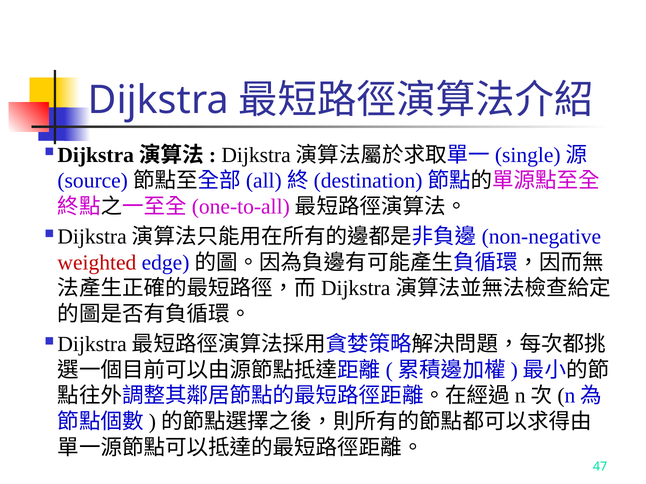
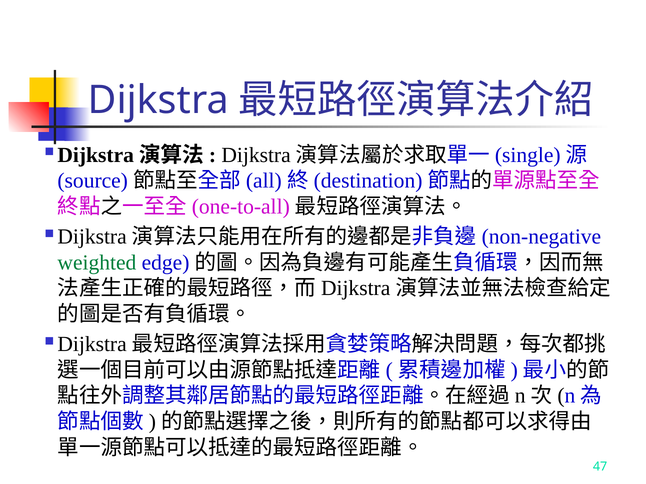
weighted colour: red -> green
